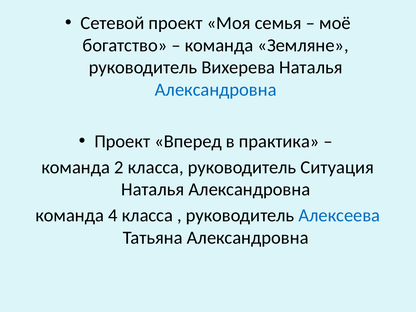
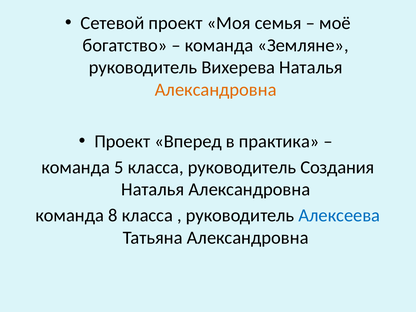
Александровна at (216, 90) colour: blue -> orange
2: 2 -> 5
Ситуация: Ситуация -> Создания
4: 4 -> 8
